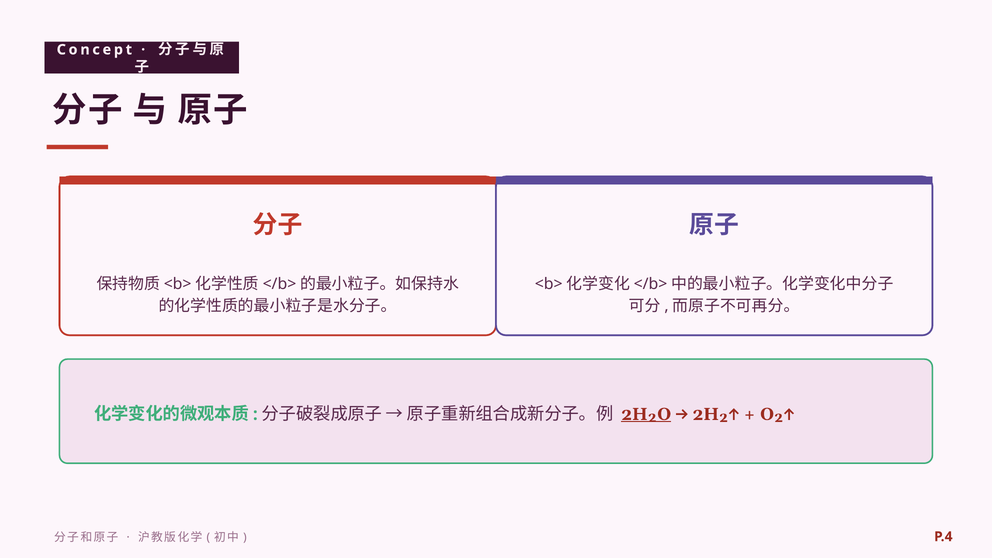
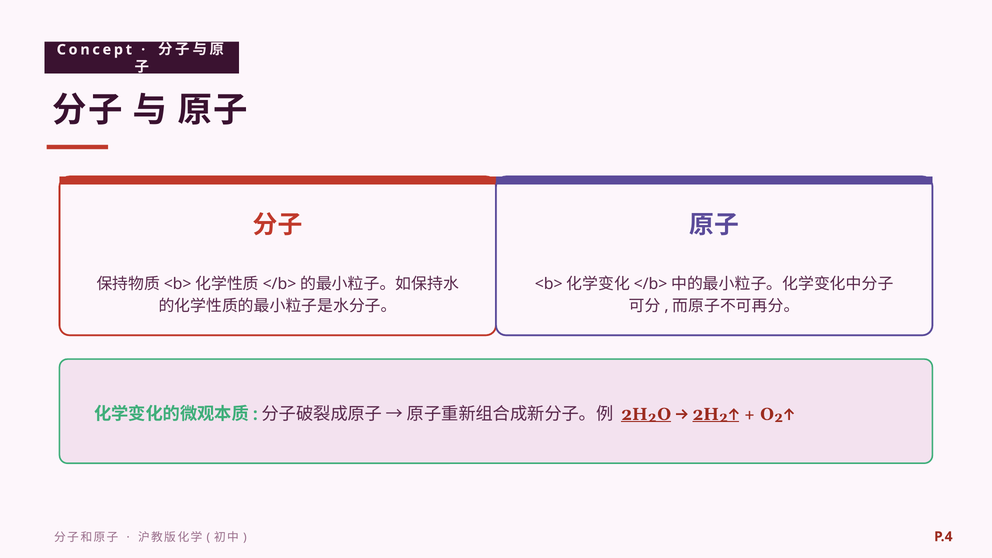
2H₂↑ underline: none -> present
